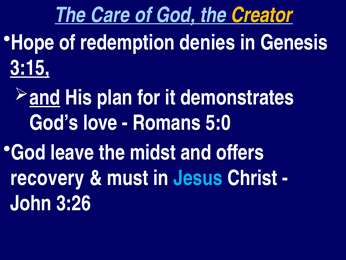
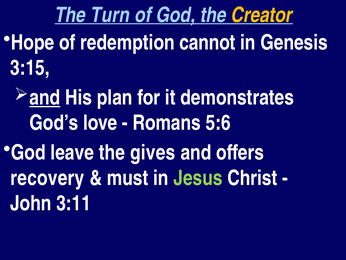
Care: Care -> Turn
denies: denies -> cannot
3:15 underline: present -> none
5:0: 5:0 -> 5:6
midst: midst -> gives
Jesus colour: light blue -> light green
3:26: 3:26 -> 3:11
